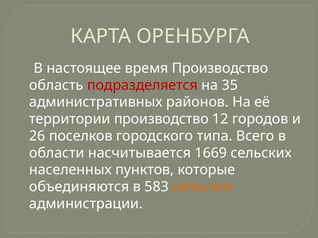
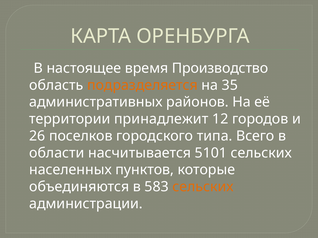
подразделяется colour: red -> orange
территории производство: производство -> принадлежит
1669: 1669 -> 5101
